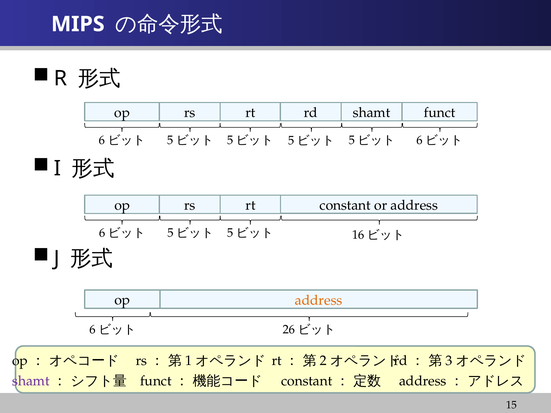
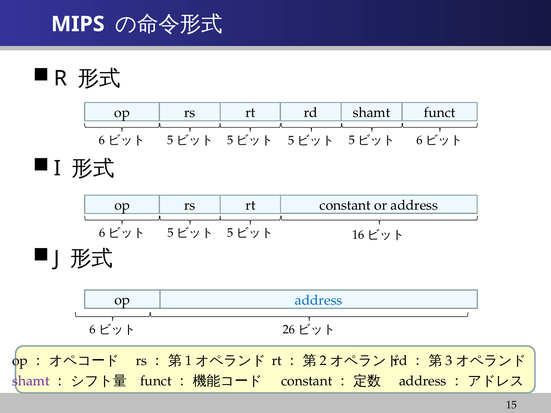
address at (319, 300) colour: orange -> blue
